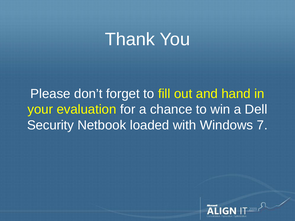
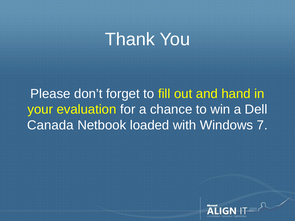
Security: Security -> Canada
